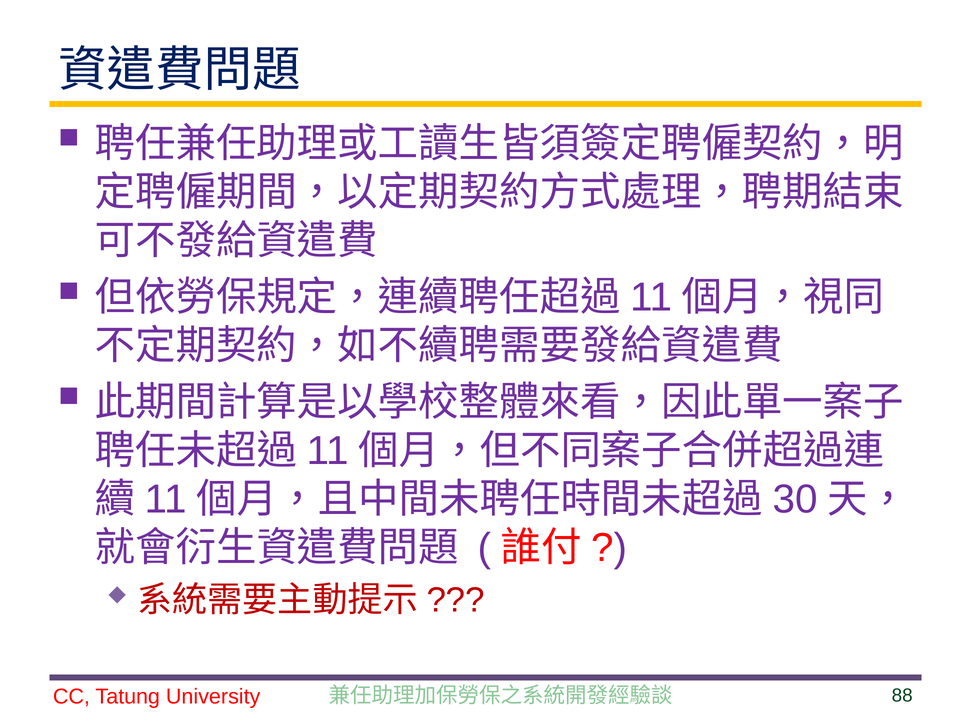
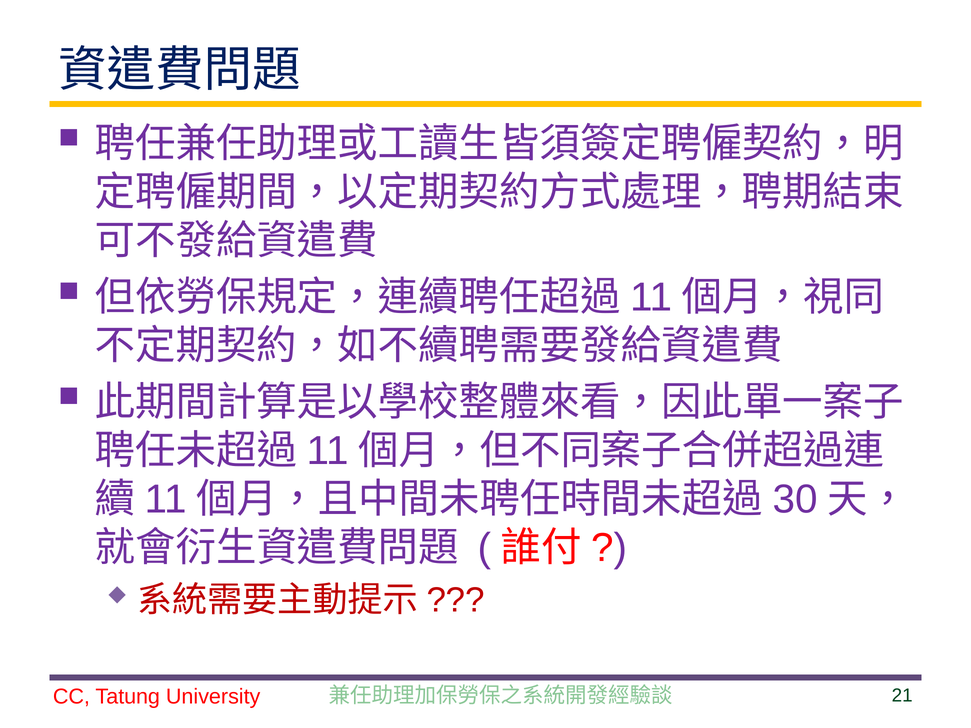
88: 88 -> 21
